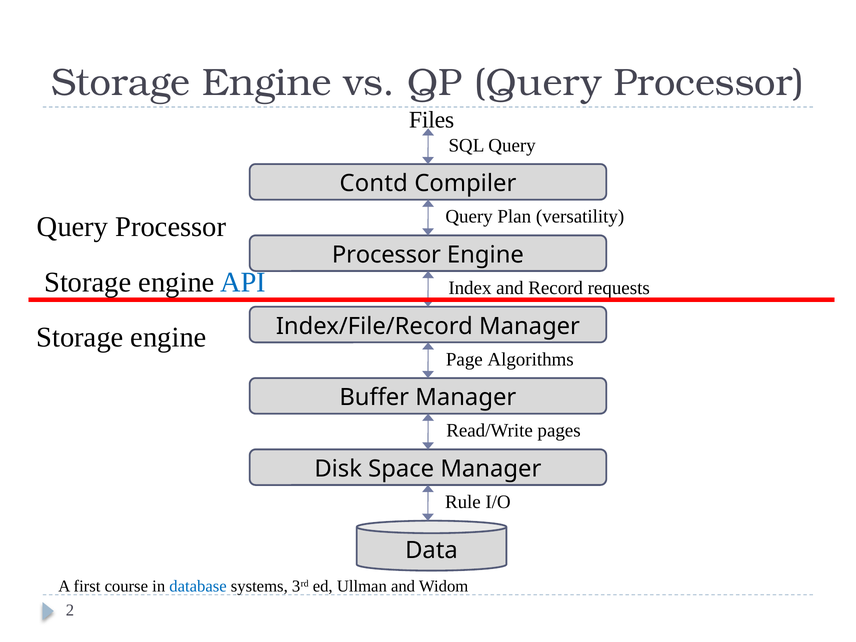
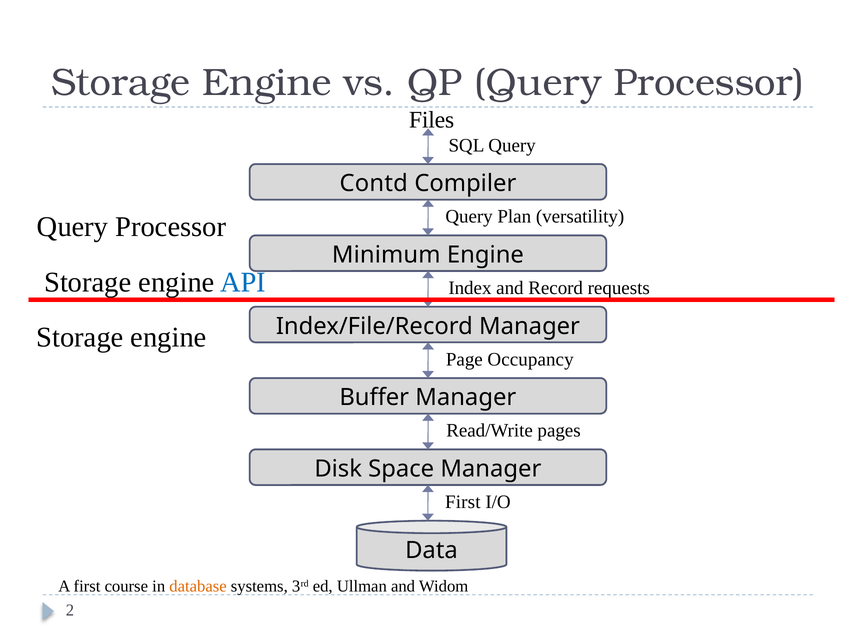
Processor at (386, 255): Processor -> Minimum
Algorithms: Algorithms -> Occupancy
Rule at (463, 502): Rule -> First
database colour: blue -> orange
